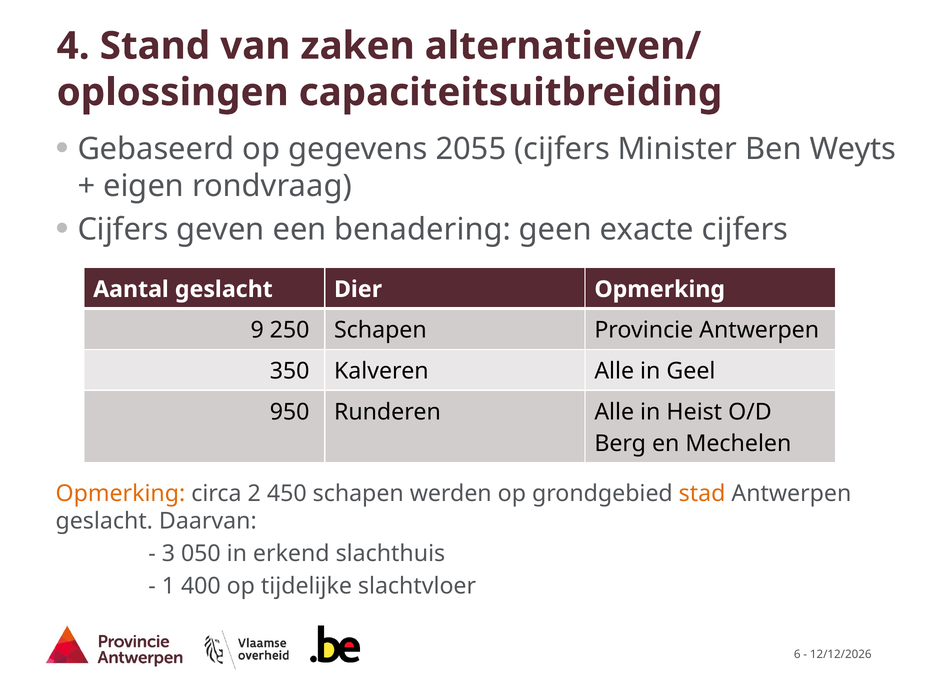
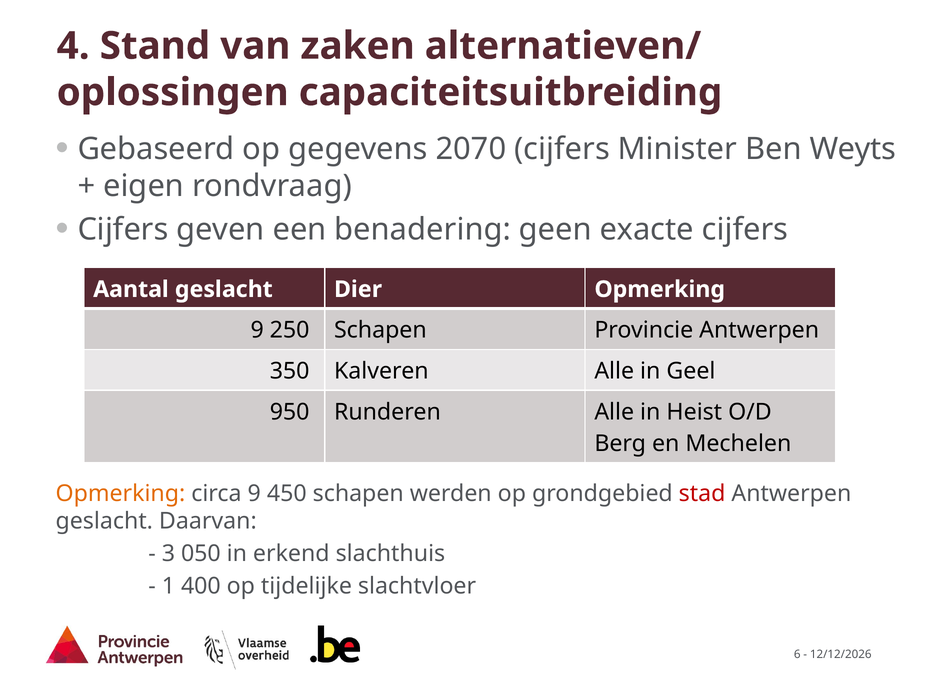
2055: 2055 -> 2070
circa 2: 2 -> 9
stad colour: orange -> red
